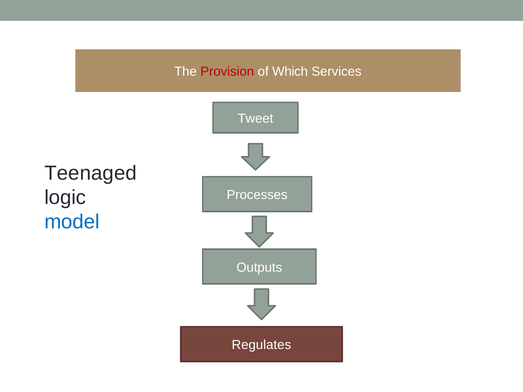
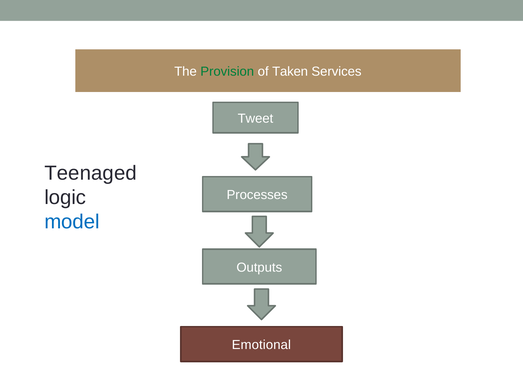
Provision colour: red -> green
Which: Which -> Taken
Regulates: Regulates -> Emotional
